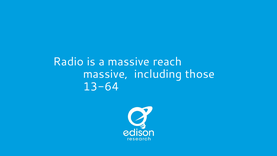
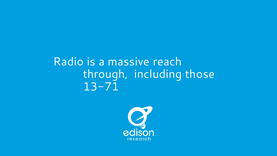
massive at (106, 74): massive -> through
13-64: 13-64 -> 13-71
